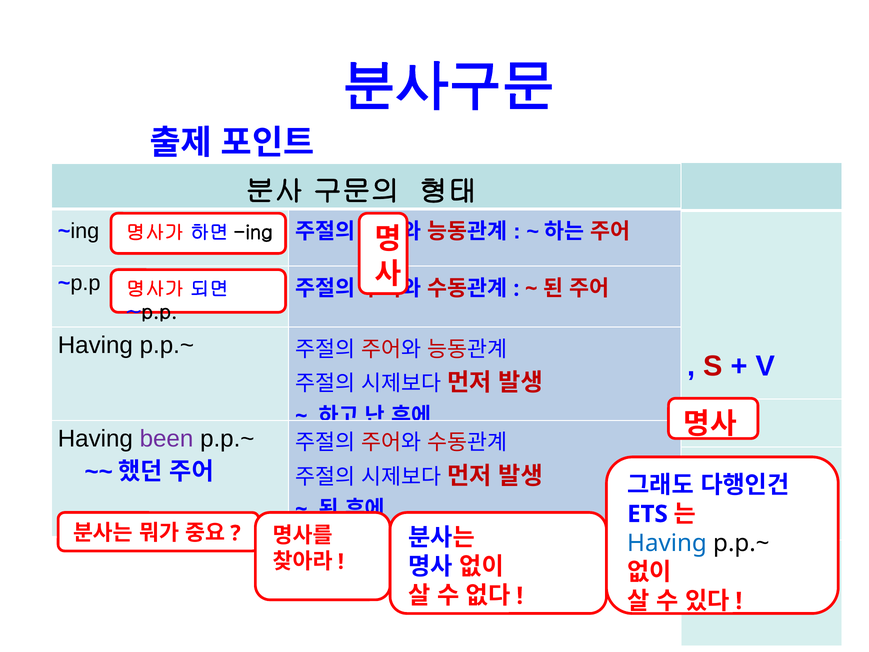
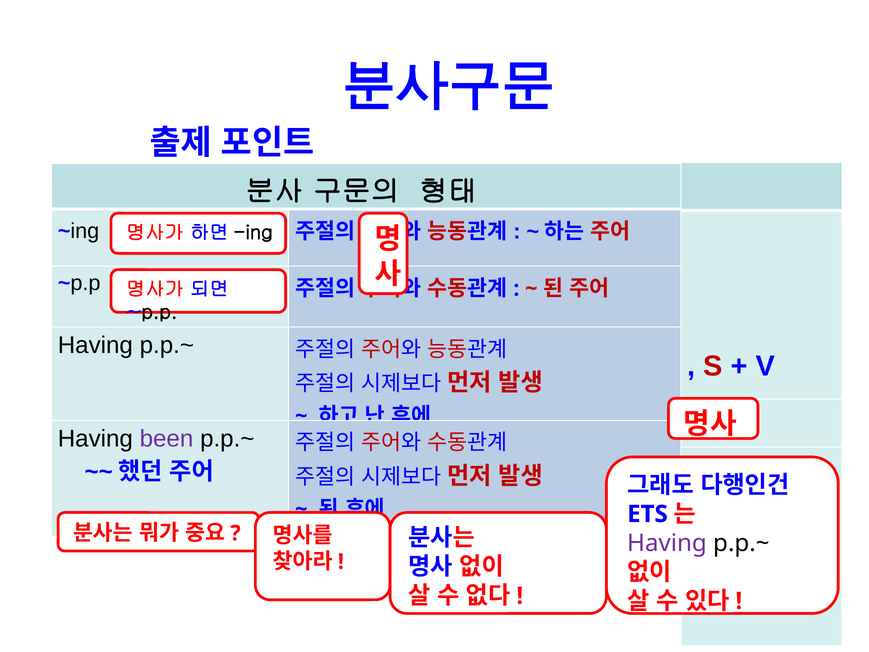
Having at (667, 543) colour: blue -> purple
